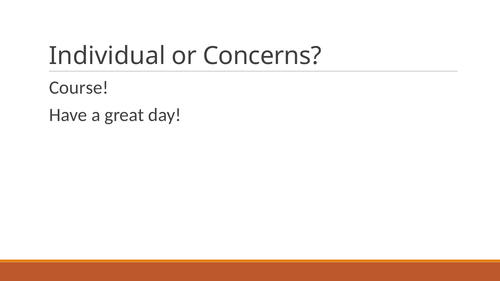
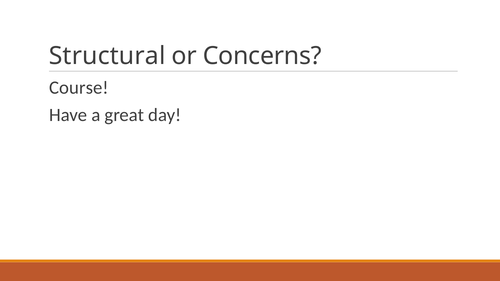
Individual: Individual -> Structural
